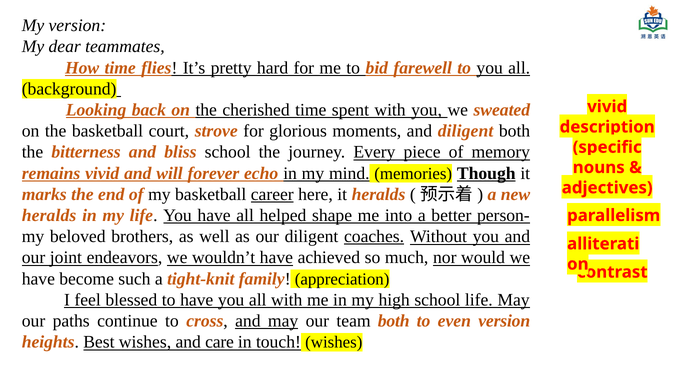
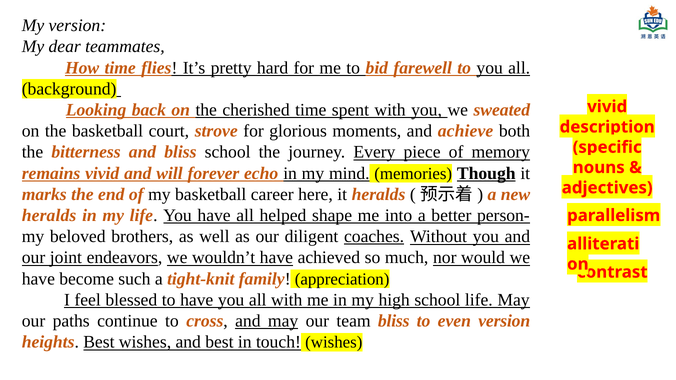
and diligent: diligent -> achieve
career underline: present -> none
team both: both -> bliss
and care: care -> best
